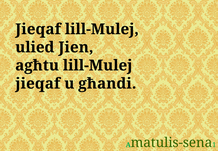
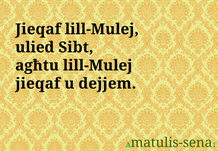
Jien: Jien -> Sibt
għandi: għandi -> dejjem
